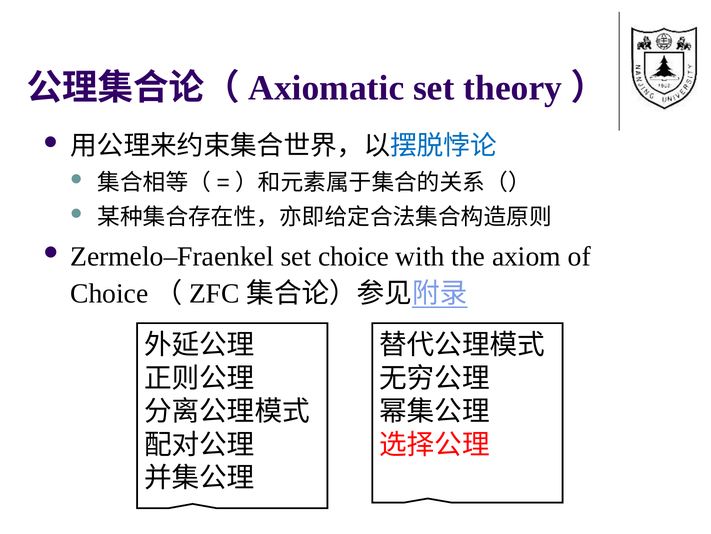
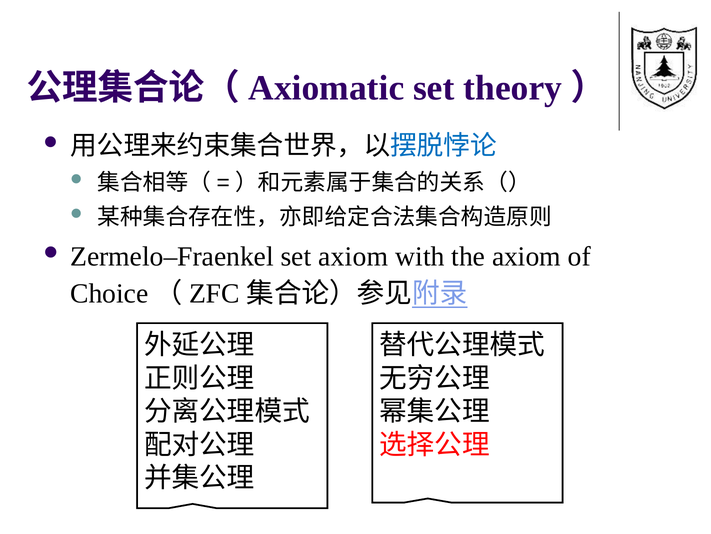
set choice: choice -> axiom
